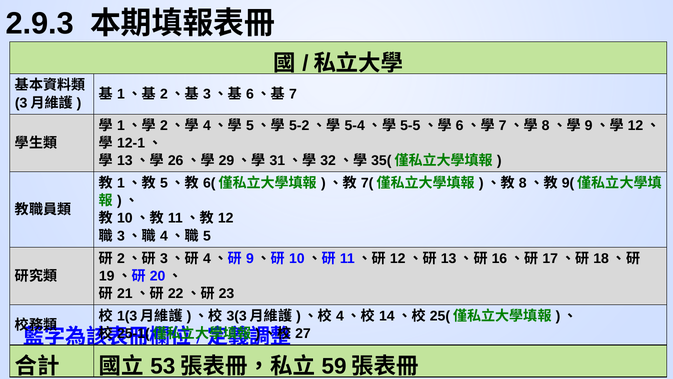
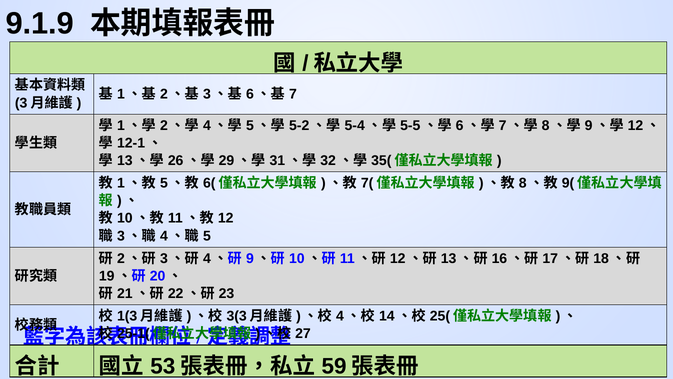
2.9.3: 2.9.3 -> 9.1.9
